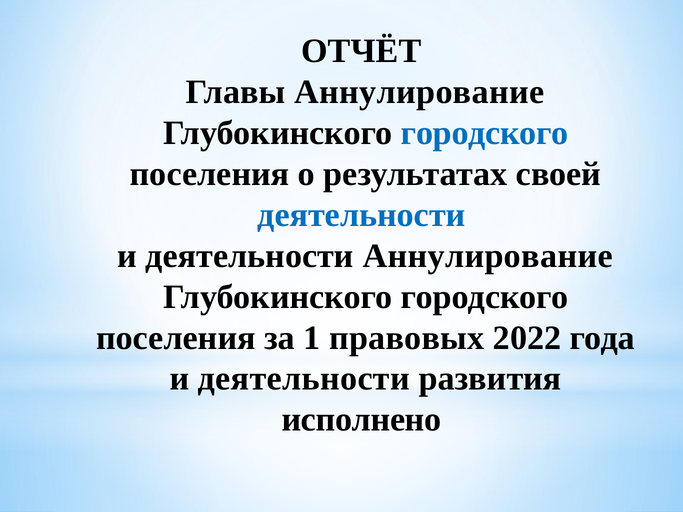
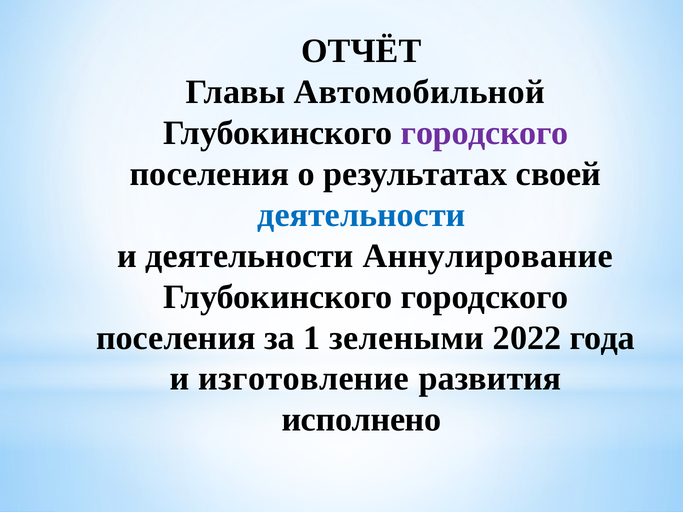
Главы Аннулирование: Аннулирование -> Автомобильной
городского at (485, 133) colour: blue -> purple
правовых: правовых -> зелеными
деятельности at (304, 379): деятельности -> изготовление
